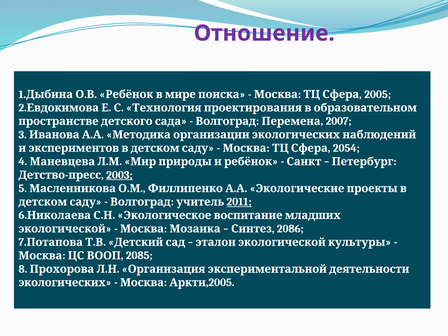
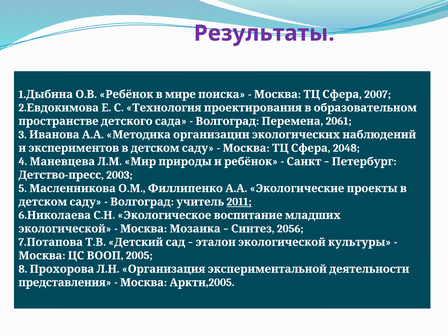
Отношение: Отношение -> Результаты
2005: 2005 -> 2007
2007: 2007 -> 2061
2054: 2054 -> 2048
2003 underline: present -> none
2086: 2086 -> 2056
2085: 2085 -> 2005
экологических: экологических -> представления
